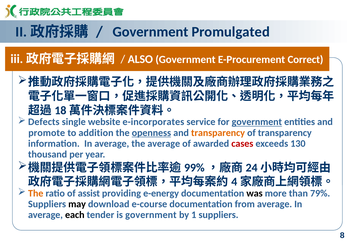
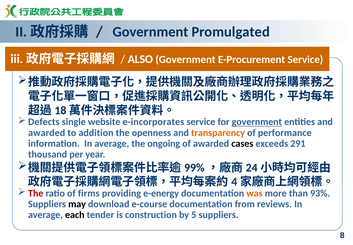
E-Procurement Correct: Correct -> Service
promote at (47, 132): promote -> awarded
openness underline: present -> none
of transparency: transparency -> performance
the average: average -> ongoing
cases colour: red -> black
130: 130 -> 291
The at (36, 193) colour: orange -> red
assist: assist -> firms
was colour: black -> orange
79%: 79% -> 93%
from average: average -> reviews
is government: government -> construction
1: 1 -> 5
